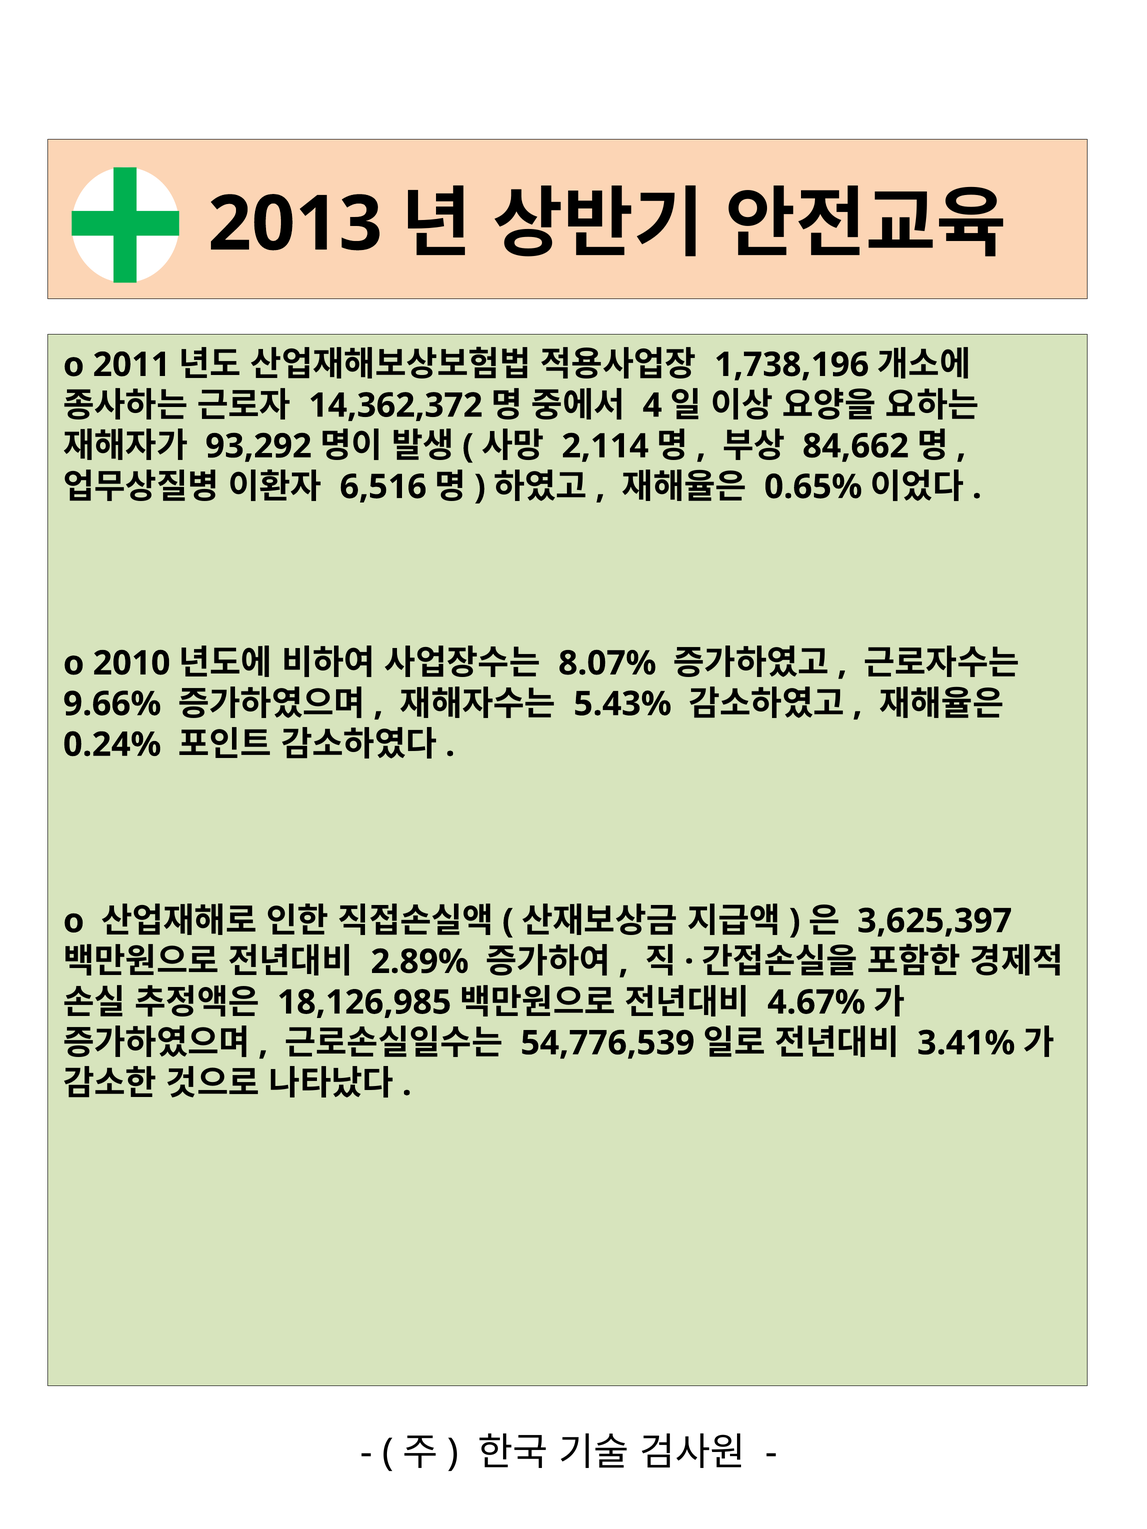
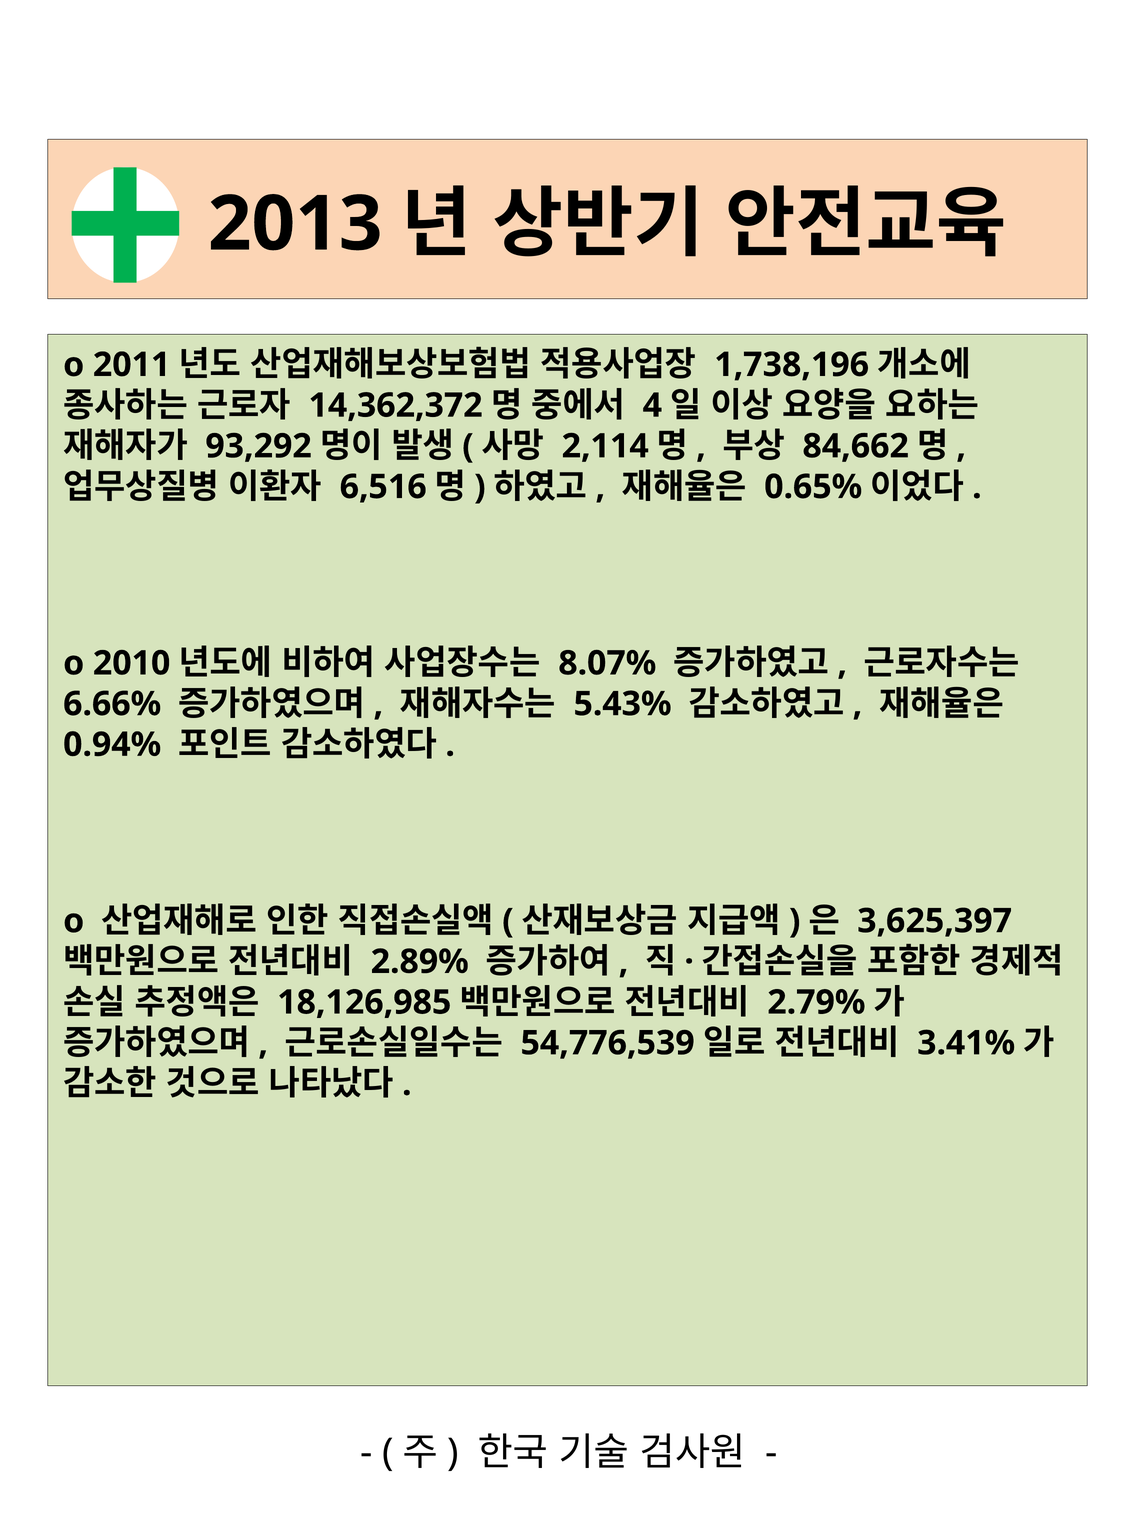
9.66%: 9.66% -> 6.66%
0.24%: 0.24% -> 0.94%
4.67%: 4.67% -> 2.79%
